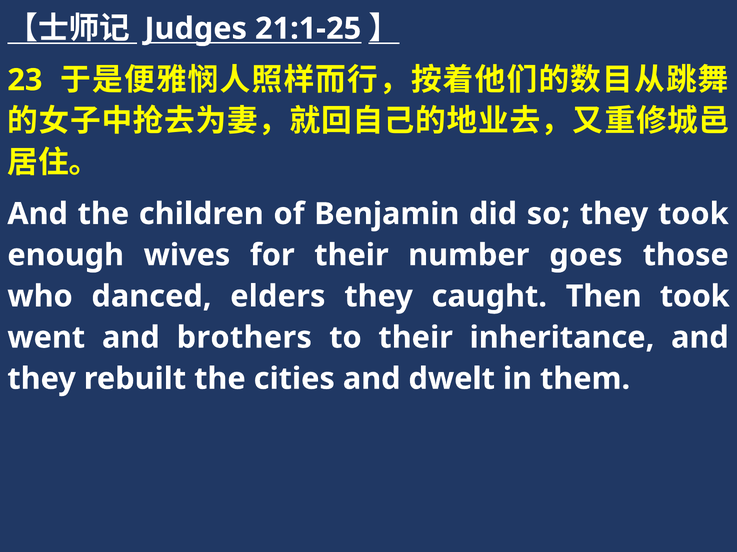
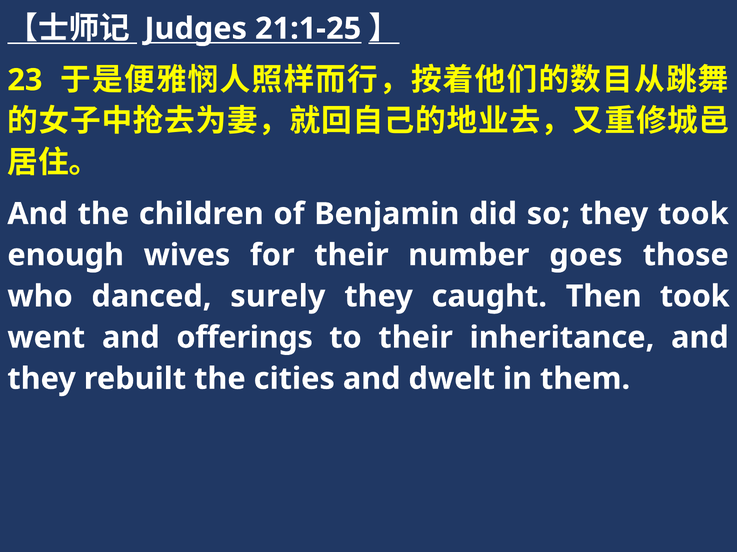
elders: elders -> surely
brothers: brothers -> offerings
